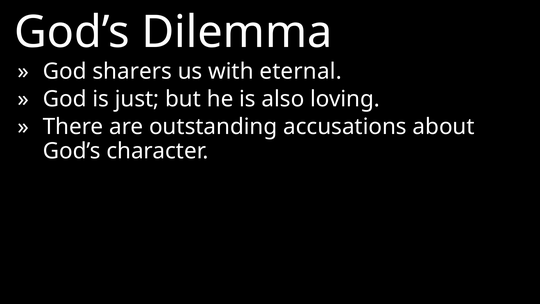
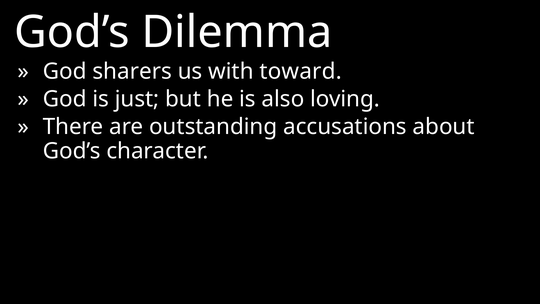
eternal: eternal -> toward
